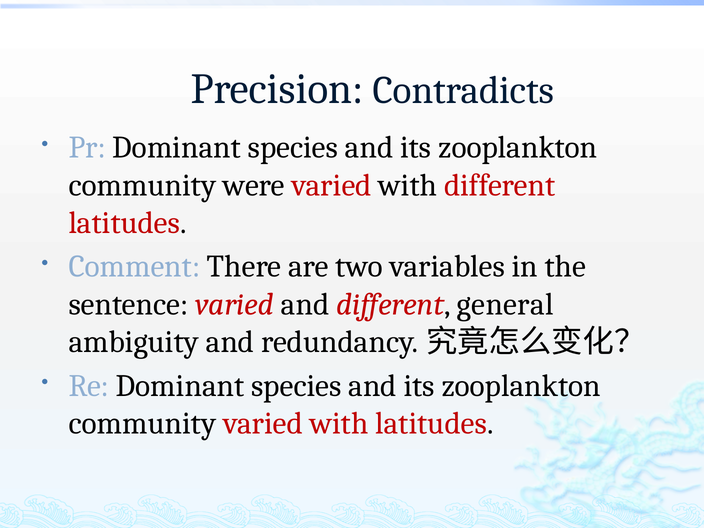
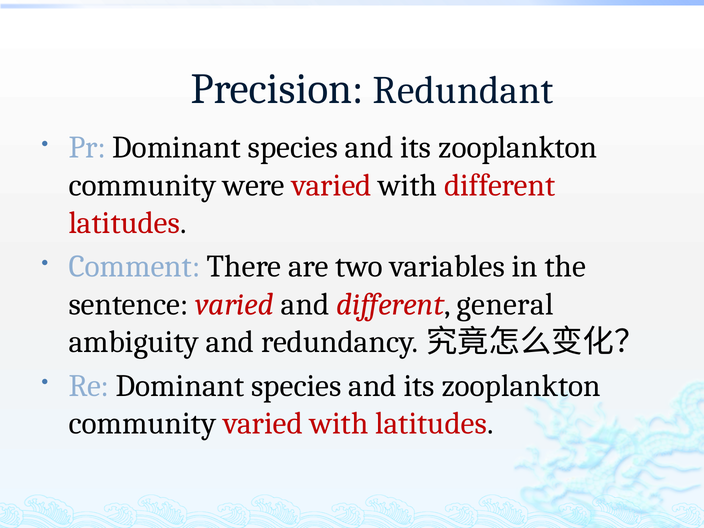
Contradicts: Contradicts -> Redundant
